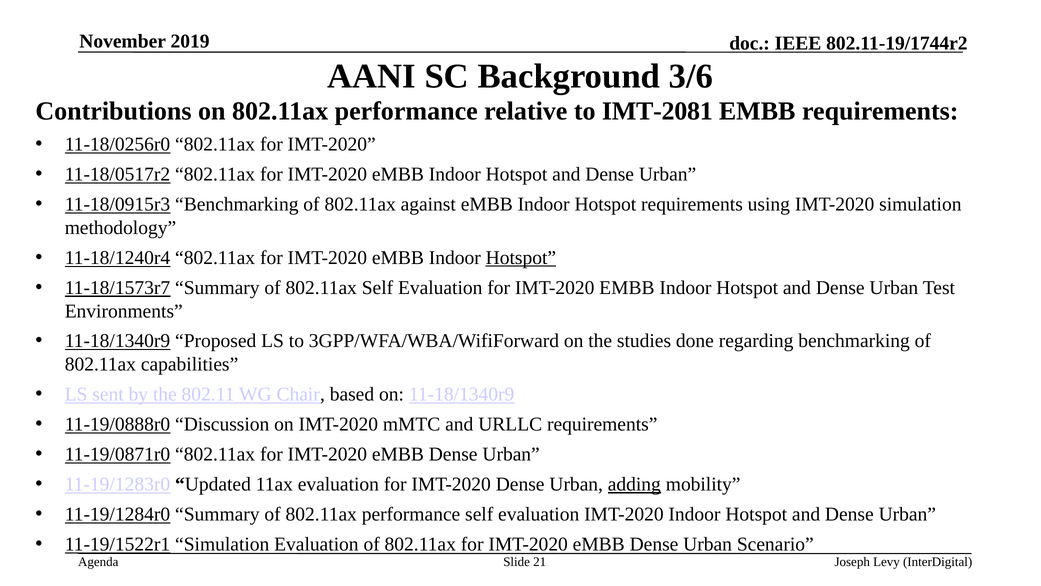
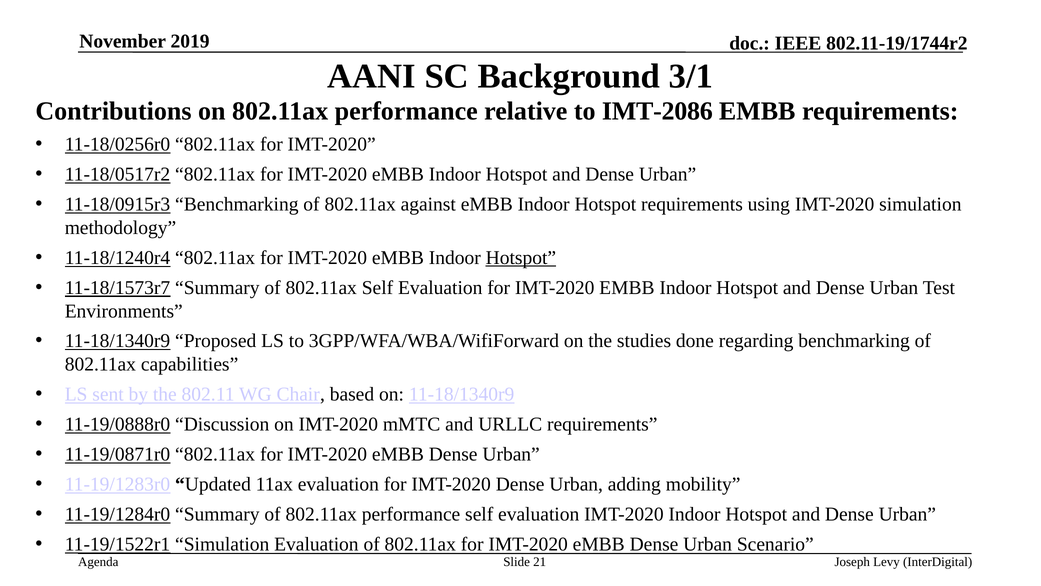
3/6: 3/6 -> 3/1
IMT-2081: IMT-2081 -> IMT-2086
adding underline: present -> none
